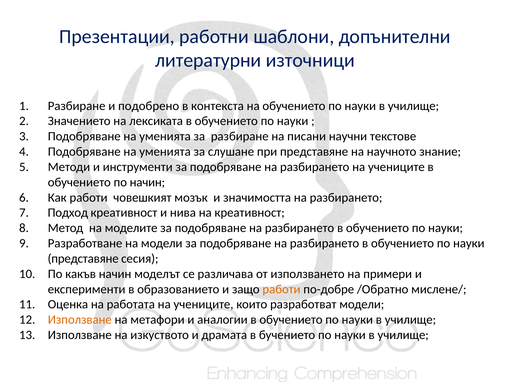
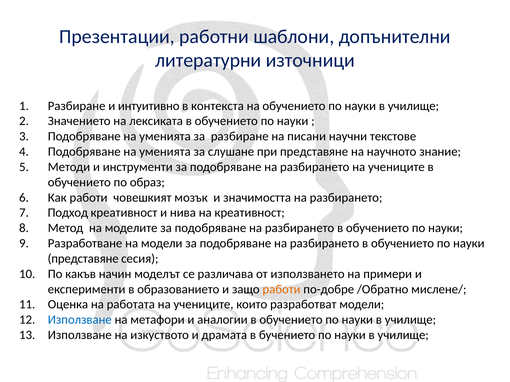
подобрено: подобрено -> интуитивно
по начин: начин -> образ
Използване at (80, 320) colour: orange -> blue
